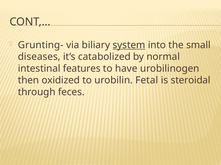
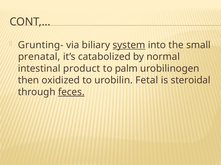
diseases: diseases -> prenatal
features: features -> product
have: have -> palm
feces underline: none -> present
